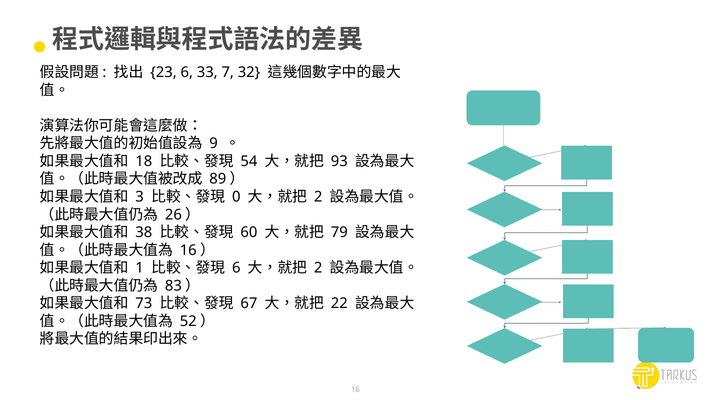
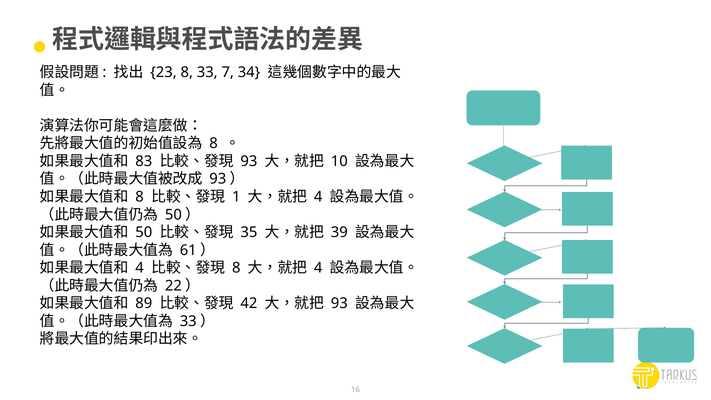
23 6: 6 -> 8
32: 32 -> 34
9 at (214, 144): 9 -> 8
18: 18 -> 83
54 at (249, 161): 54 -> 93
93: 93 -> 10
89 at (218, 179): 89 -> 93
3 at (140, 197): 3 -> 8
0: 0 -> 1
2 at (318, 197): 2 -> 4
26 at (173, 215): 26 -> 50
38 at (144, 232): 38 -> 50
60: 60 -> 35
79: 79 -> 39
16 at (188, 250): 16 -> 61
1 at (140, 268): 1 -> 4
6 at (236, 268): 6 -> 8
2 at (318, 268): 2 -> 4
83: 83 -> 22
73: 73 -> 89
67: 67 -> 42
22 at (339, 303): 22 -> 93
52 at (188, 321): 52 -> 33
